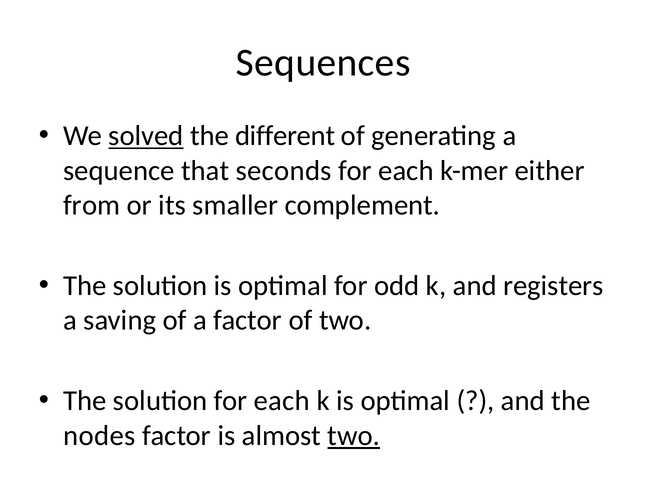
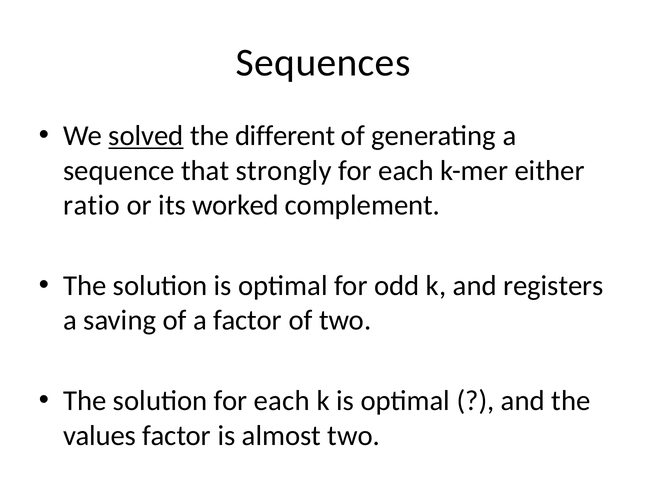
seconds: seconds -> strongly
from: from -> ratio
smaller: smaller -> worked
nodes: nodes -> values
two at (354, 435) underline: present -> none
